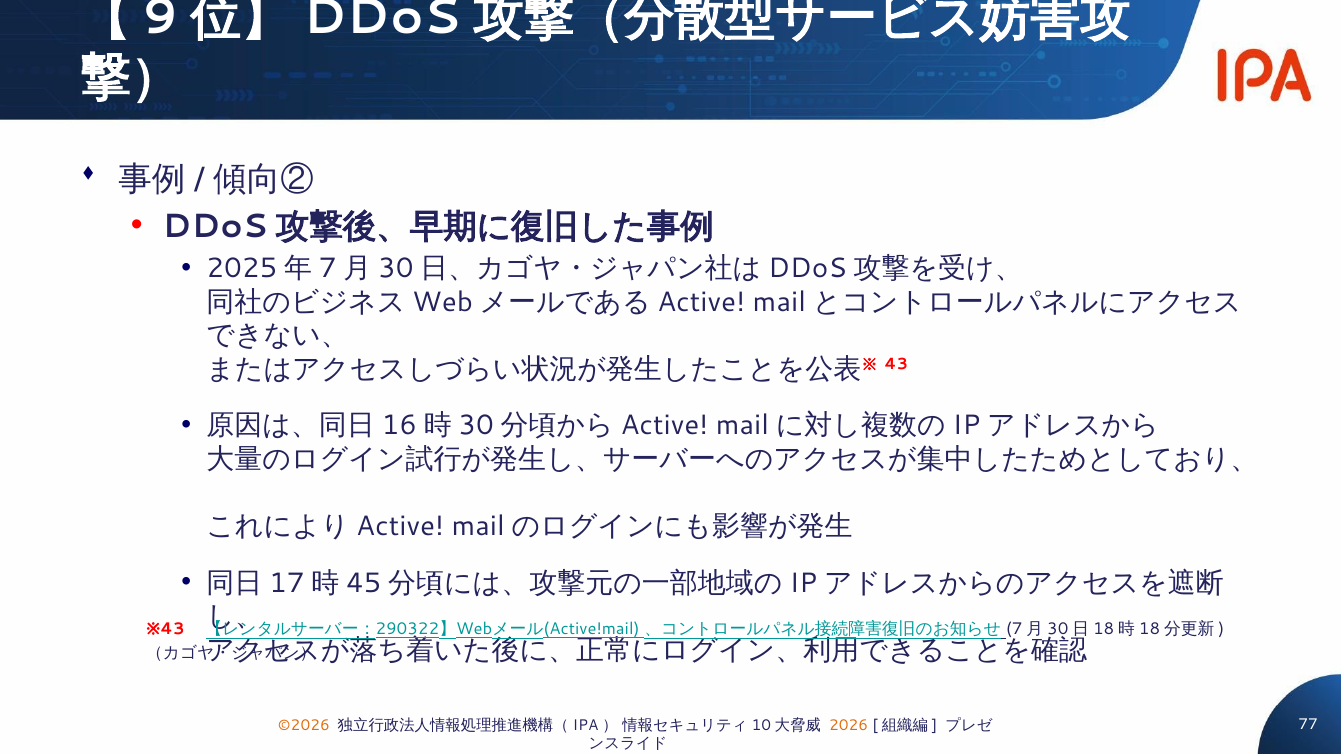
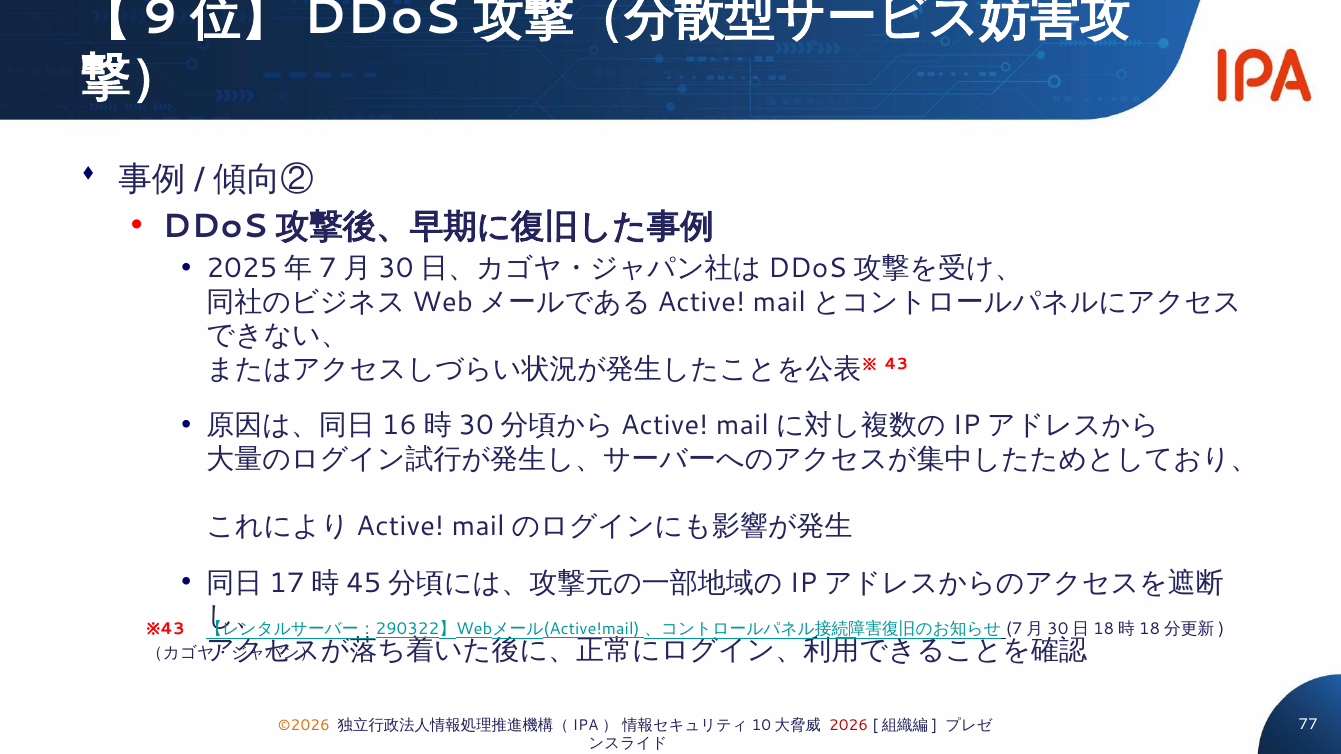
2026 colour: orange -> red
